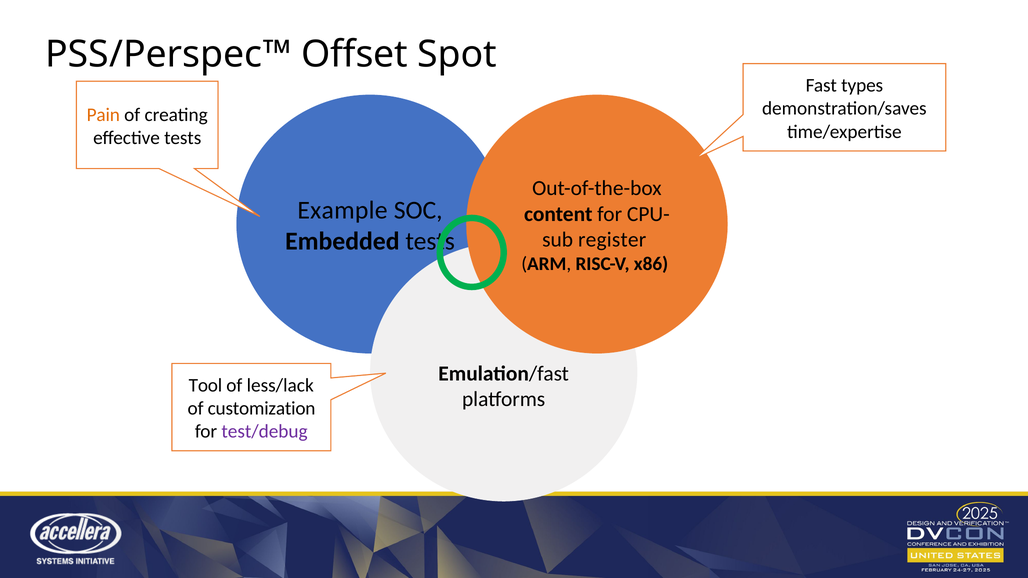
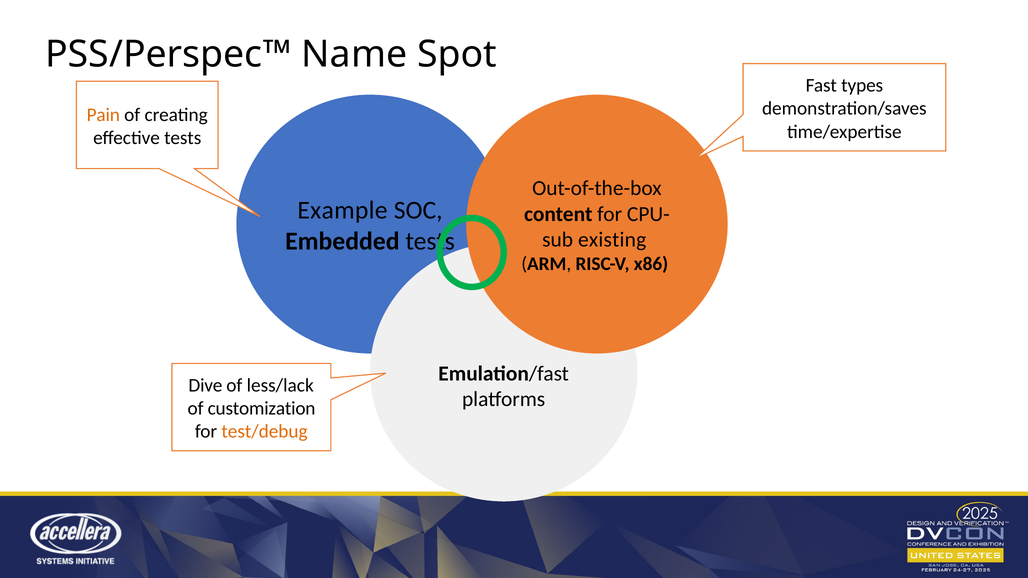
Offset: Offset -> Name
register: register -> existing
Tool: Tool -> Dive
test/debug colour: purple -> orange
